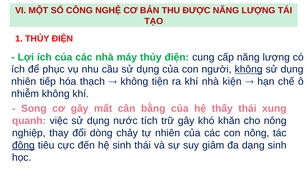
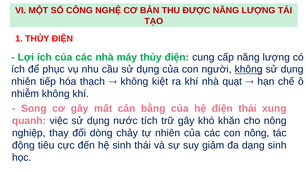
tiện: tiện -> kiệt
kiện: kiện -> quạt
hệ thấy: thấy -> điện
động underline: present -> none
